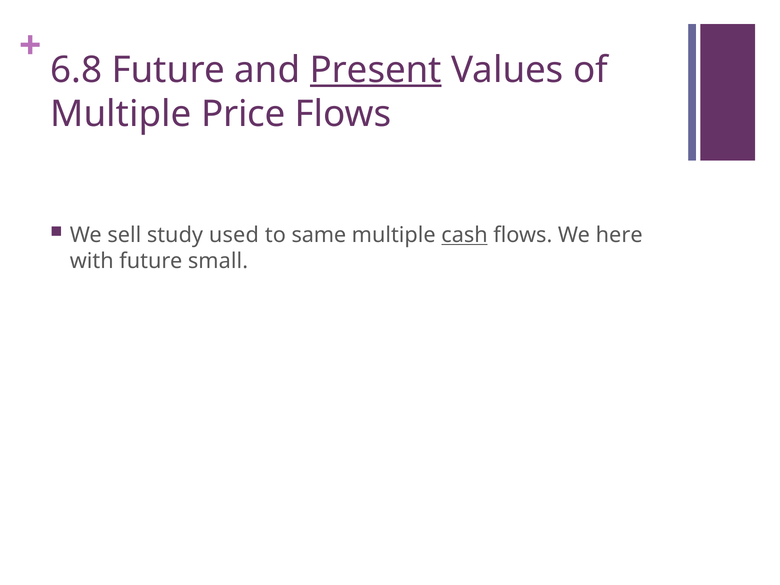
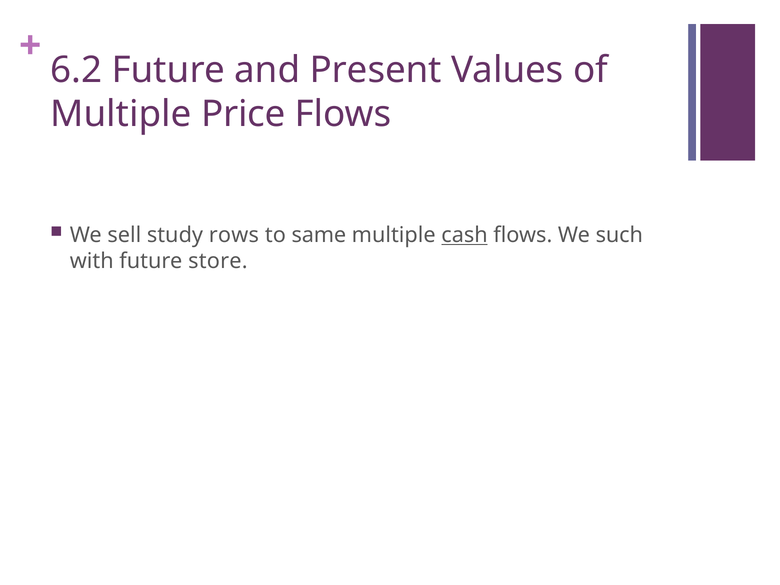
6.8: 6.8 -> 6.2
Present underline: present -> none
used: used -> rows
here: here -> such
small: small -> store
